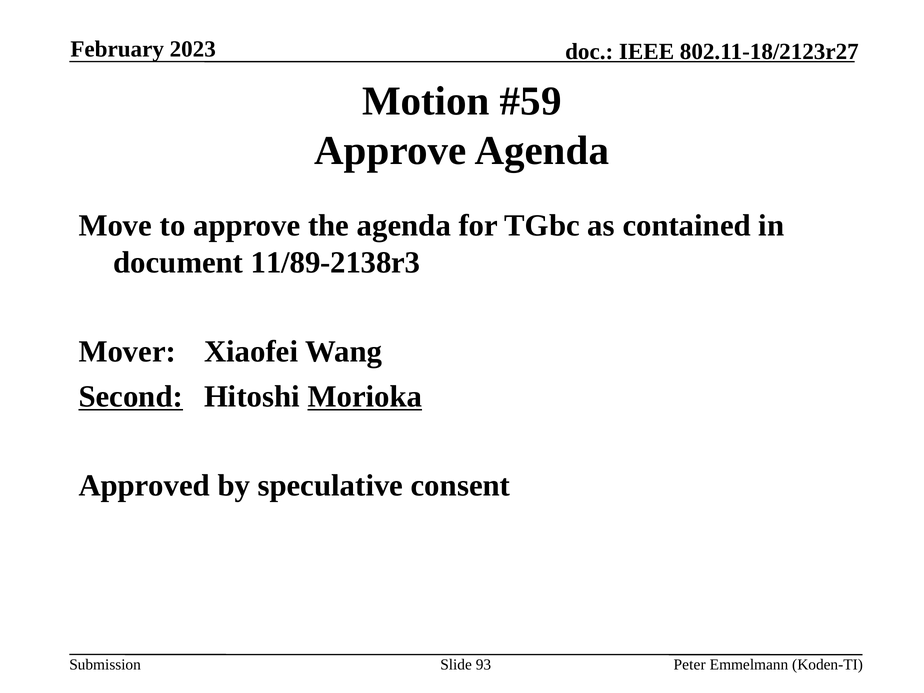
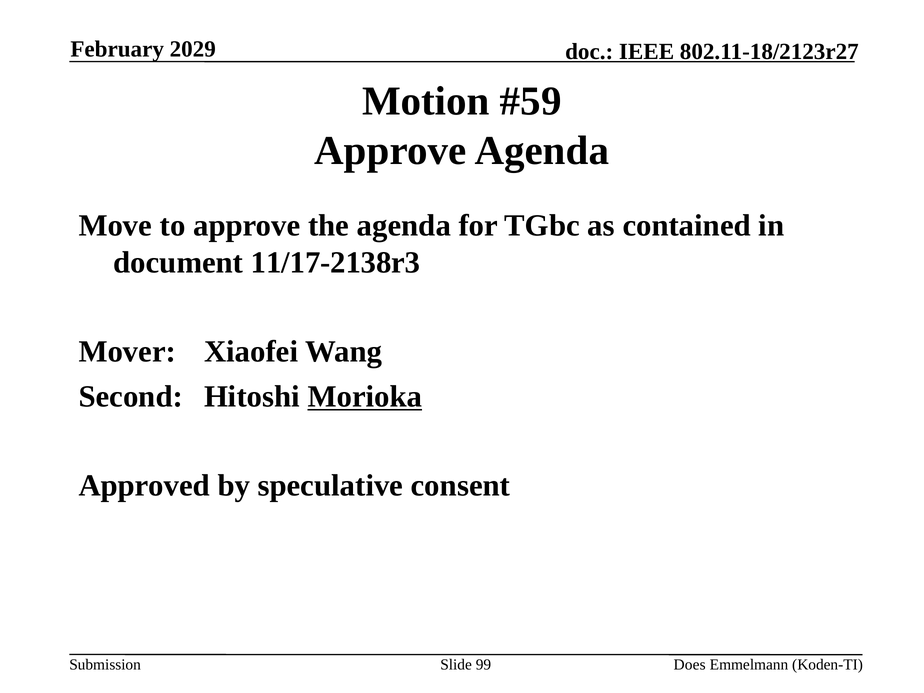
2023: 2023 -> 2029
11/89-2138r3: 11/89-2138r3 -> 11/17-2138r3
Second underline: present -> none
93: 93 -> 99
Peter: Peter -> Does
